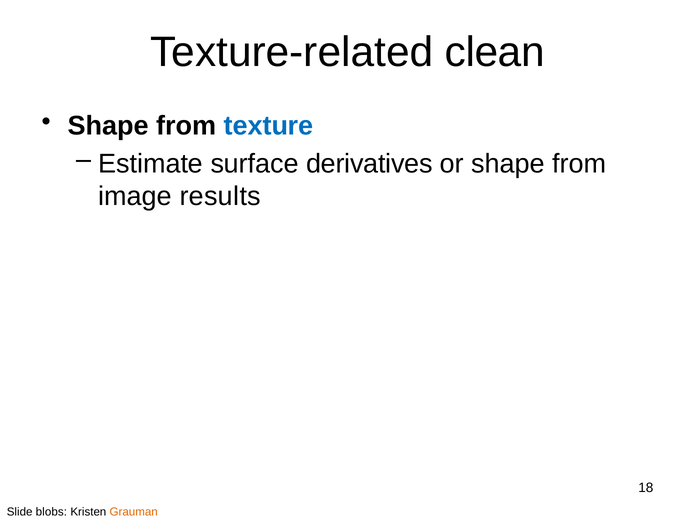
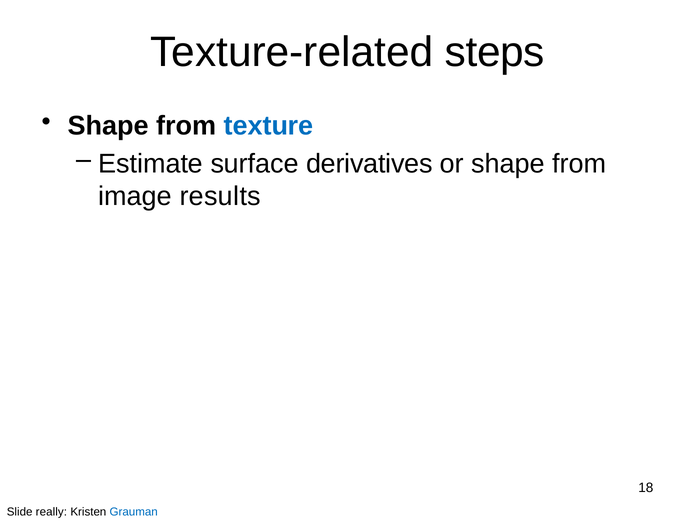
clean: clean -> steps
blobs: blobs -> really
Grauman colour: orange -> blue
